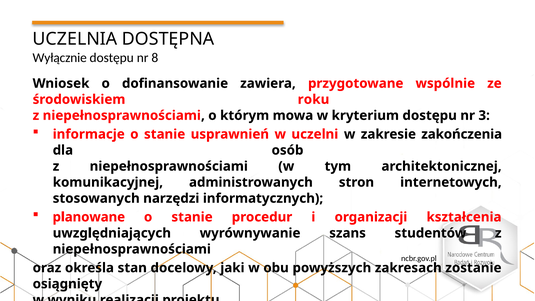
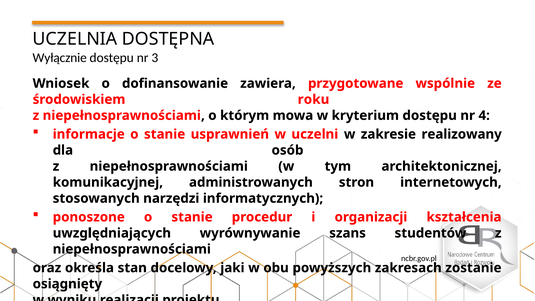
8: 8 -> 3
3: 3 -> 4
zakończenia: zakończenia -> realizowany
planowane: planowane -> ponoszone
